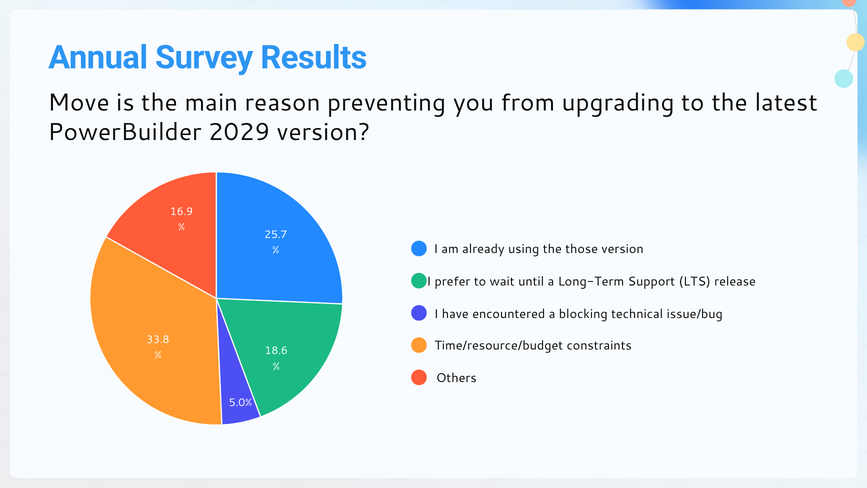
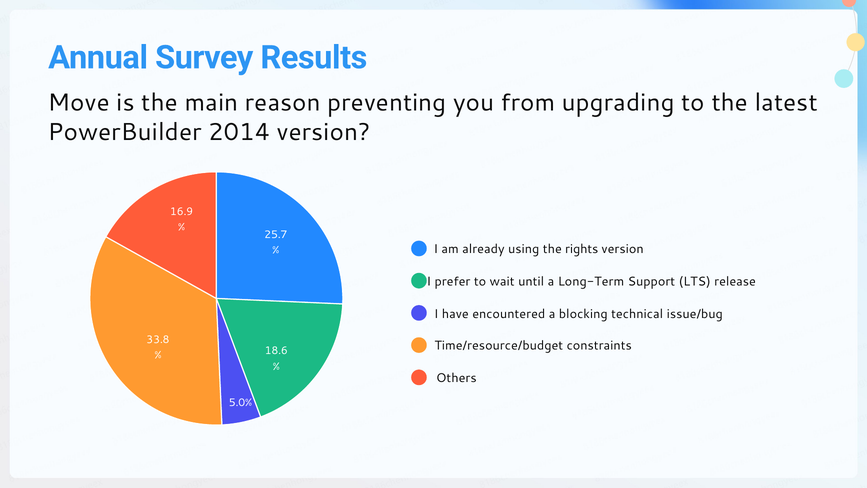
2029: 2029 -> 2014
those: those -> rights
